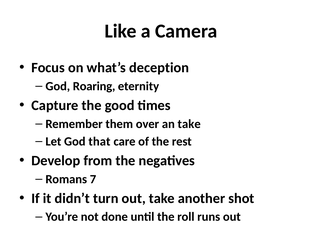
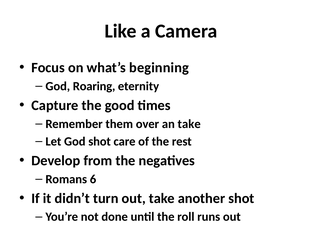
deception: deception -> beginning
God that: that -> shot
7: 7 -> 6
